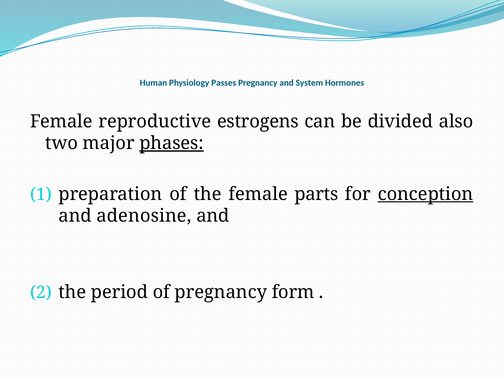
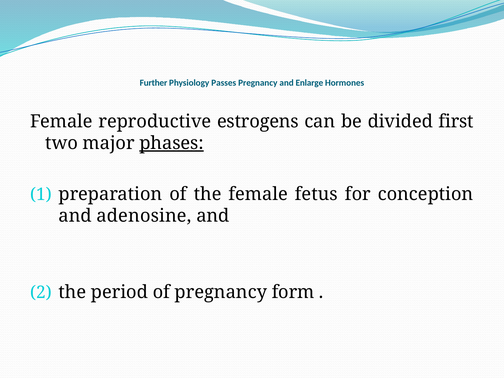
Human: Human -> Further
System: System -> Enlarge
also: also -> first
parts: parts -> fetus
conception underline: present -> none
